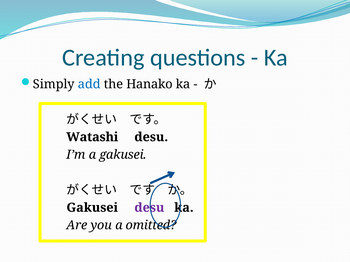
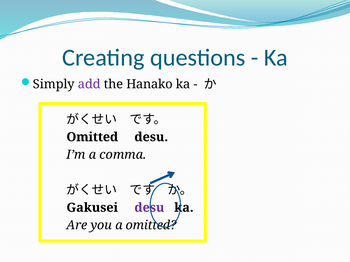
add colour: blue -> purple
Watashi at (92, 137): Watashi -> Omitted
a gakusei: gakusei -> comma
